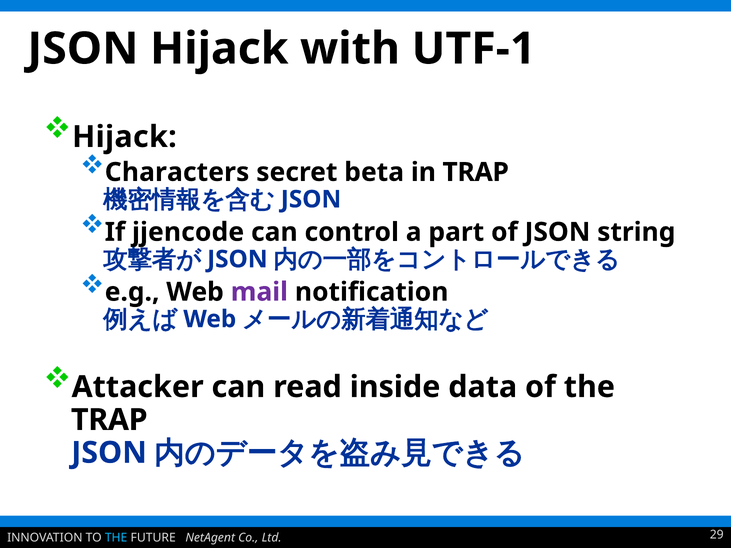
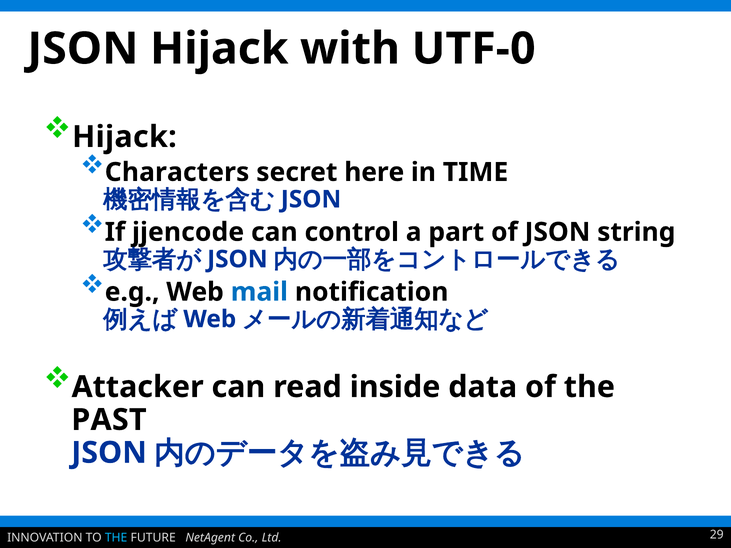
UTF-1: UTF-1 -> UTF-0
beta: beta -> here
in TRAP: TRAP -> TIME
mail colour: purple -> blue
TRAP at (109, 420): TRAP -> PAST
